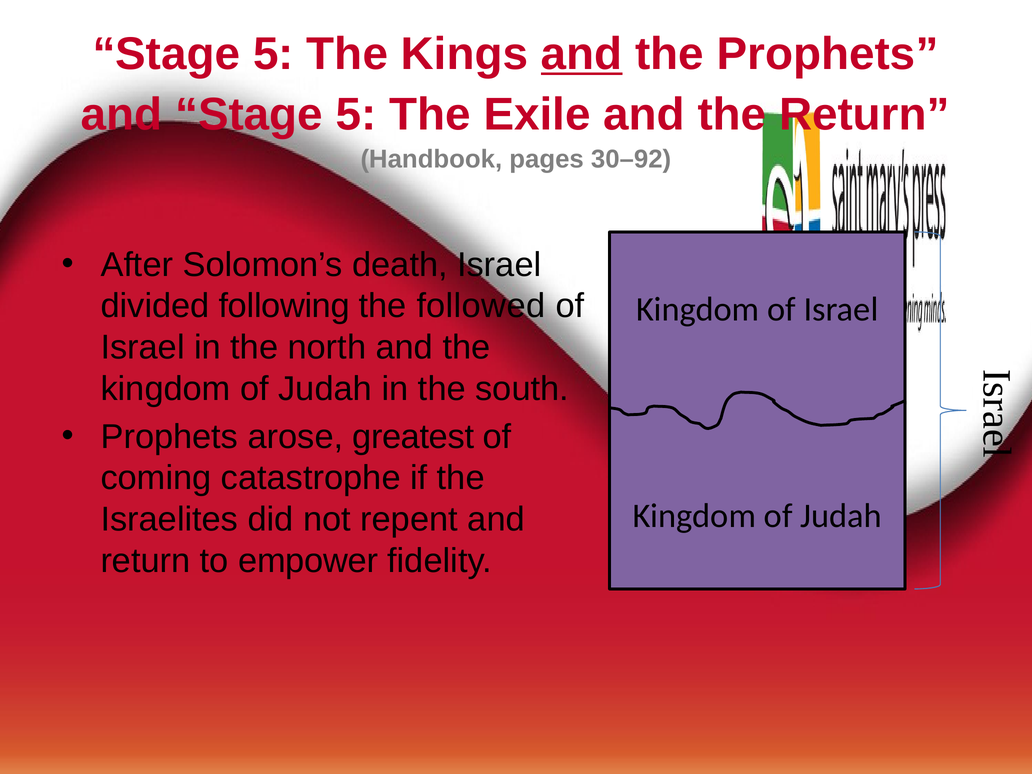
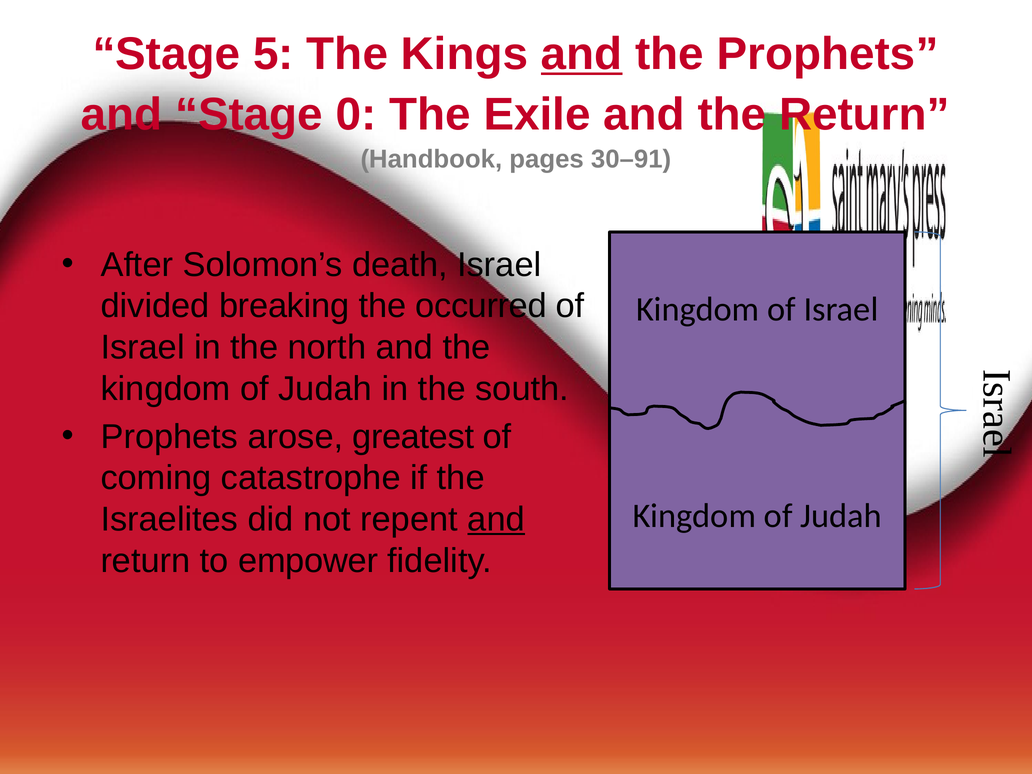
and Stage 5: 5 -> 0
30–92: 30–92 -> 30–91
following: following -> breaking
followed: followed -> occurred
and at (496, 519) underline: none -> present
